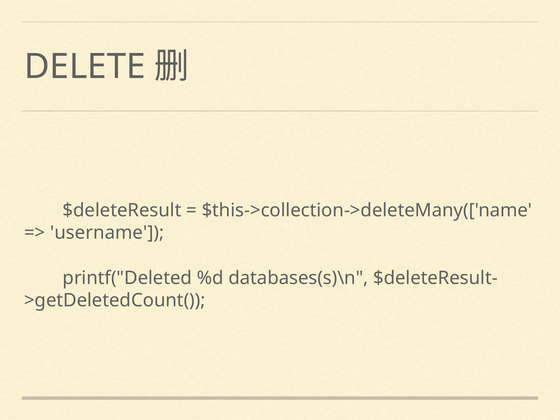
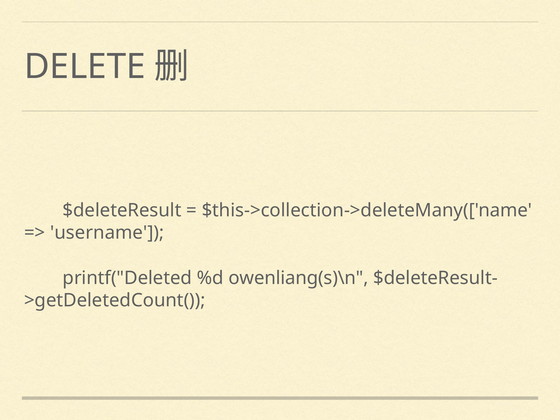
databases(s)\n: databases(s)\n -> owenliang(s)\n
